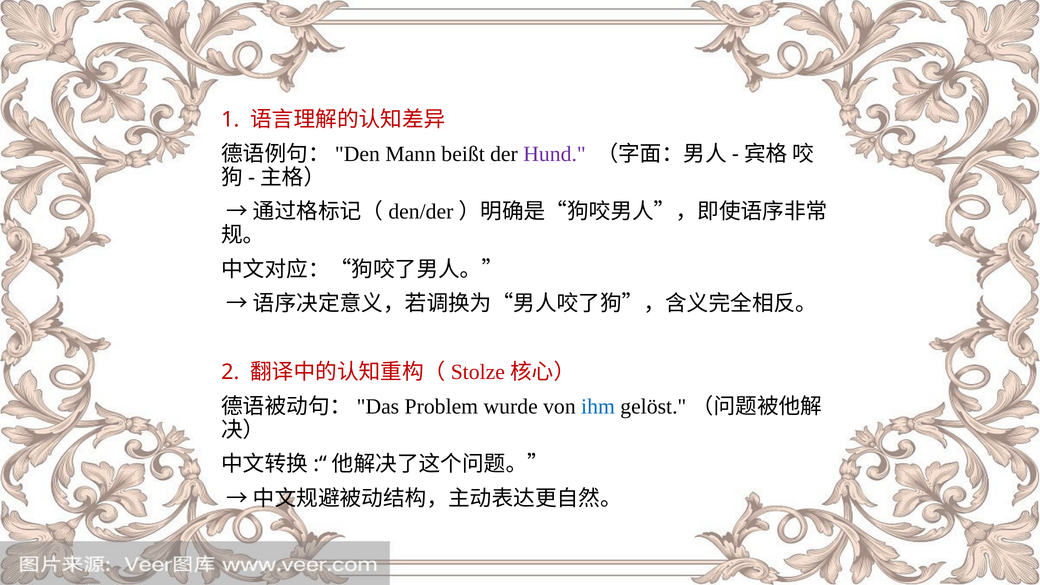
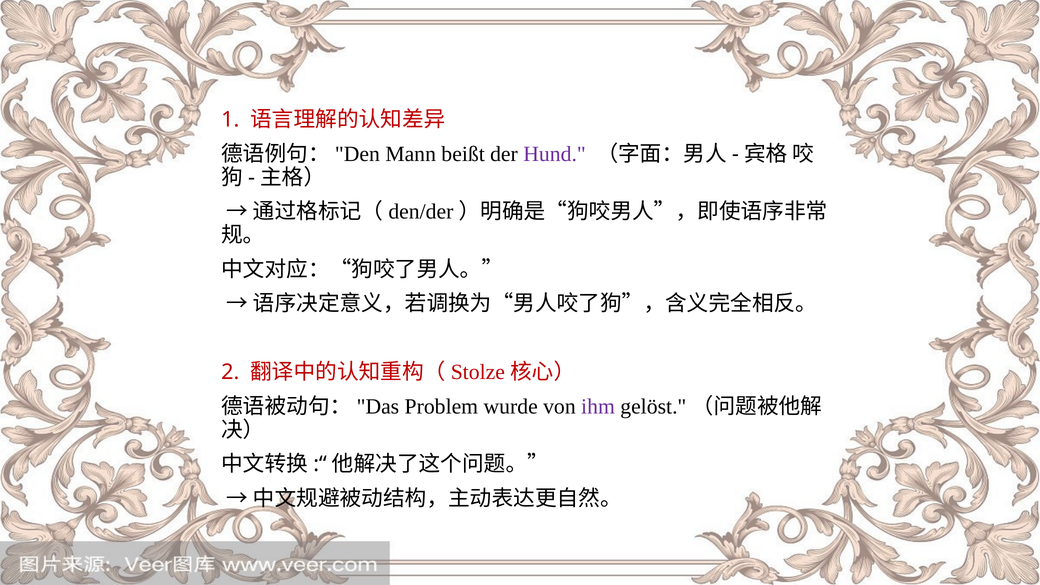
ihm colour: blue -> purple
